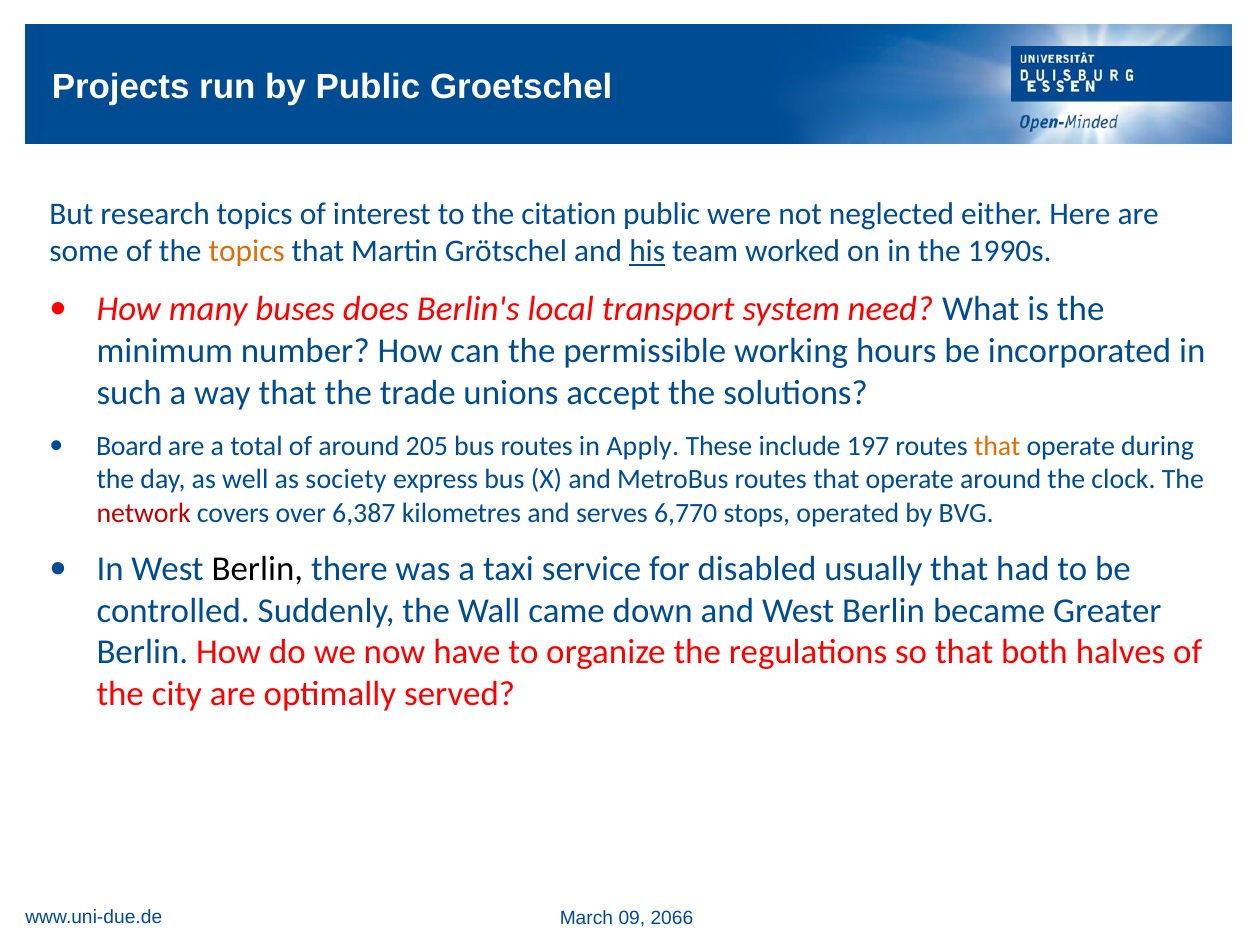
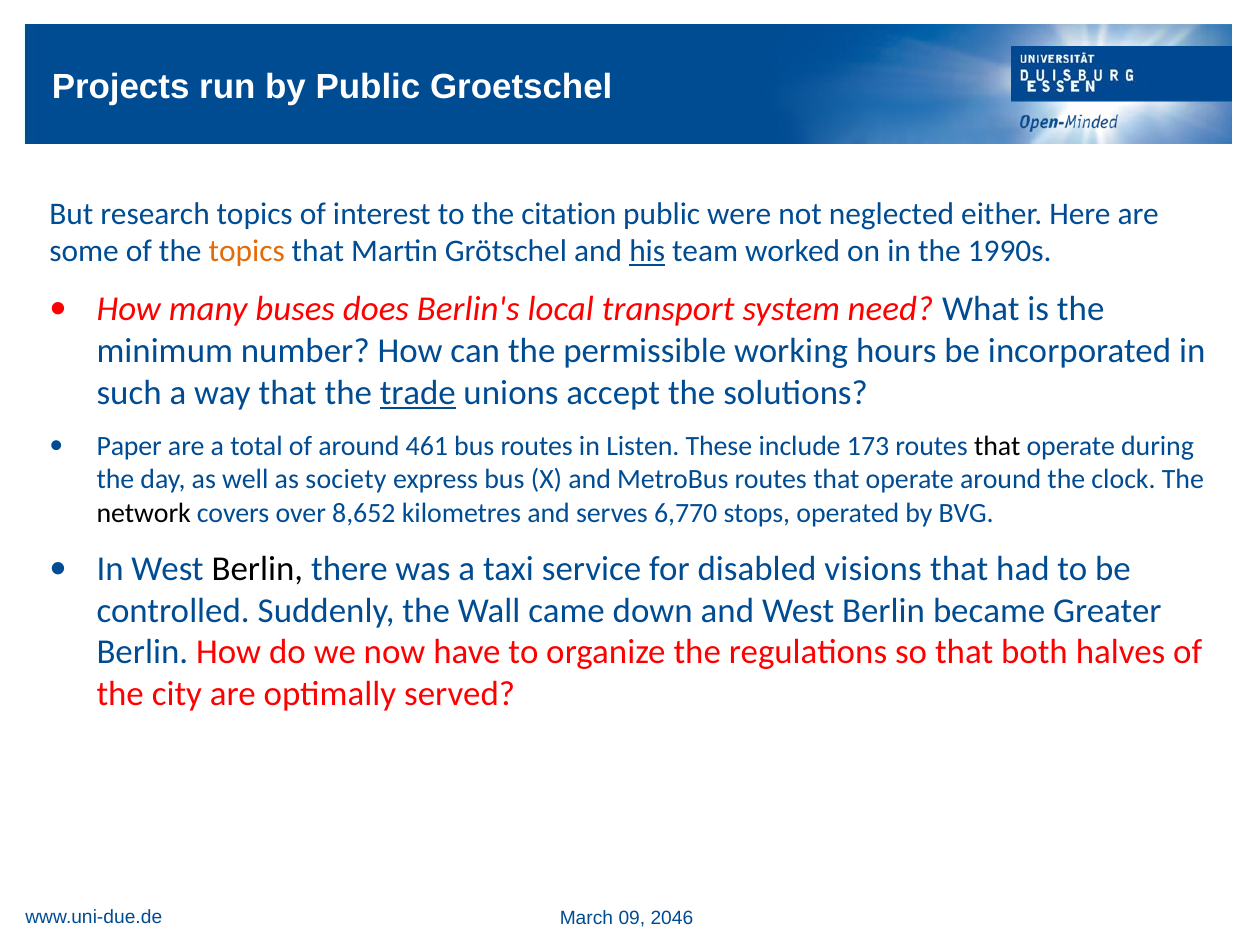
trade underline: none -> present
Board: Board -> Paper
205: 205 -> 461
Apply: Apply -> Listen
197: 197 -> 173
that at (997, 446) colour: orange -> black
network colour: red -> black
6,387: 6,387 -> 8,652
usually: usually -> visions
2066: 2066 -> 2046
